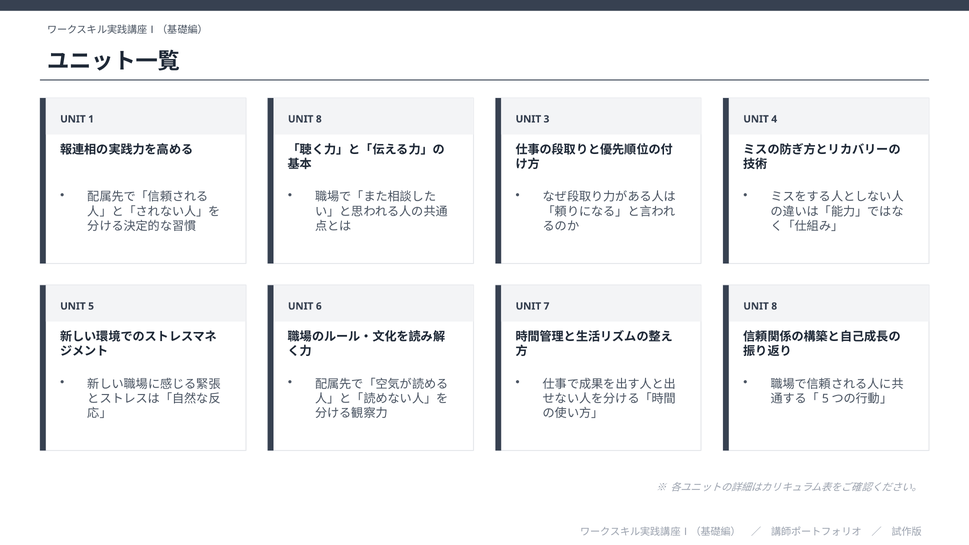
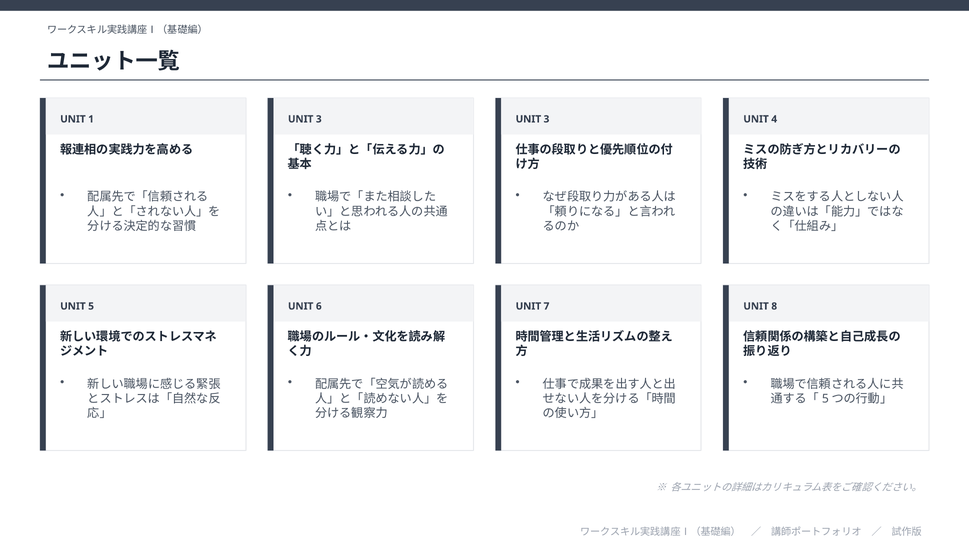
8 at (319, 119): 8 -> 3
